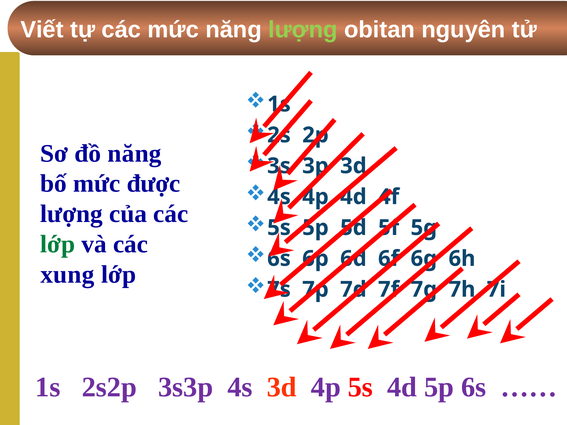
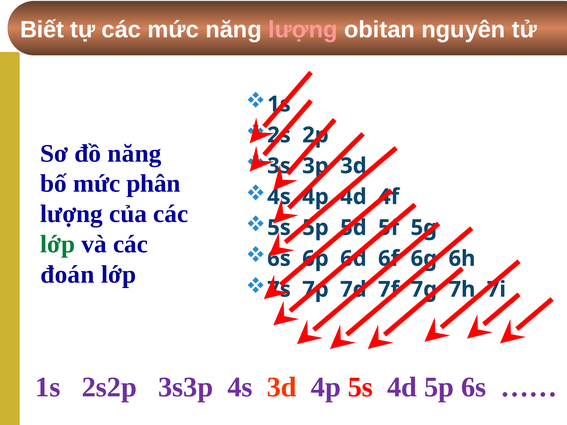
Viết: Viết -> Biết
lượng at (303, 30) colour: light green -> pink
được: được -> phân
xung: xung -> đoán
